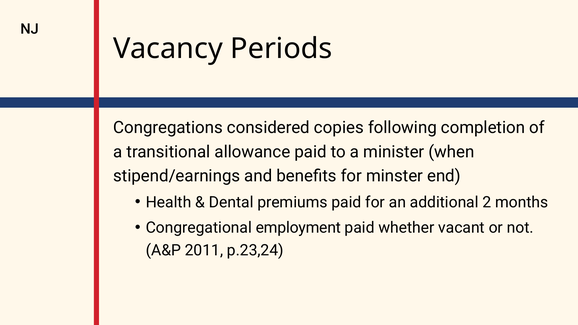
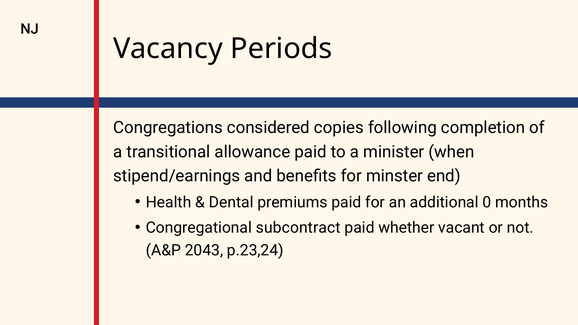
2: 2 -> 0
employment: employment -> subcontract
2011: 2011 -> 2043
